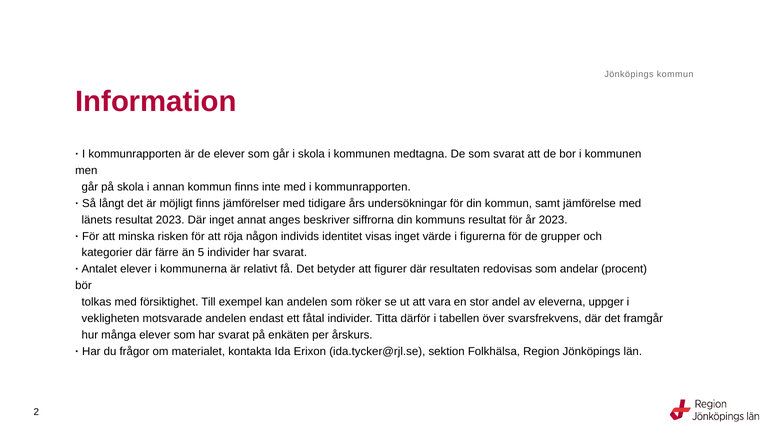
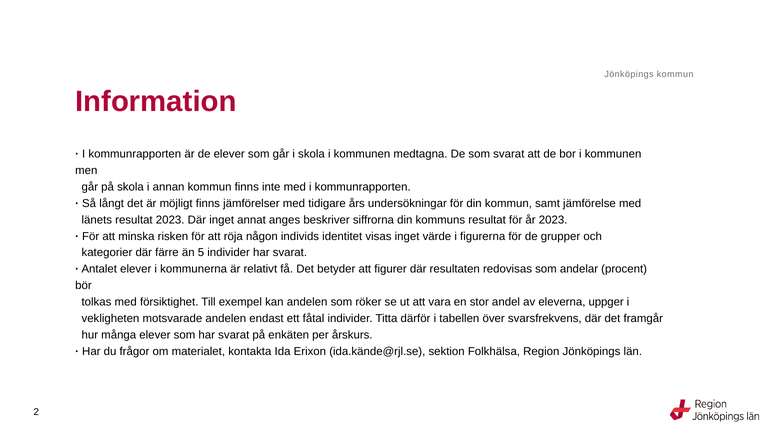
ida.tycker@rjl.se: ida.tycker@rjl.se -> ida.kände@rjl.se
